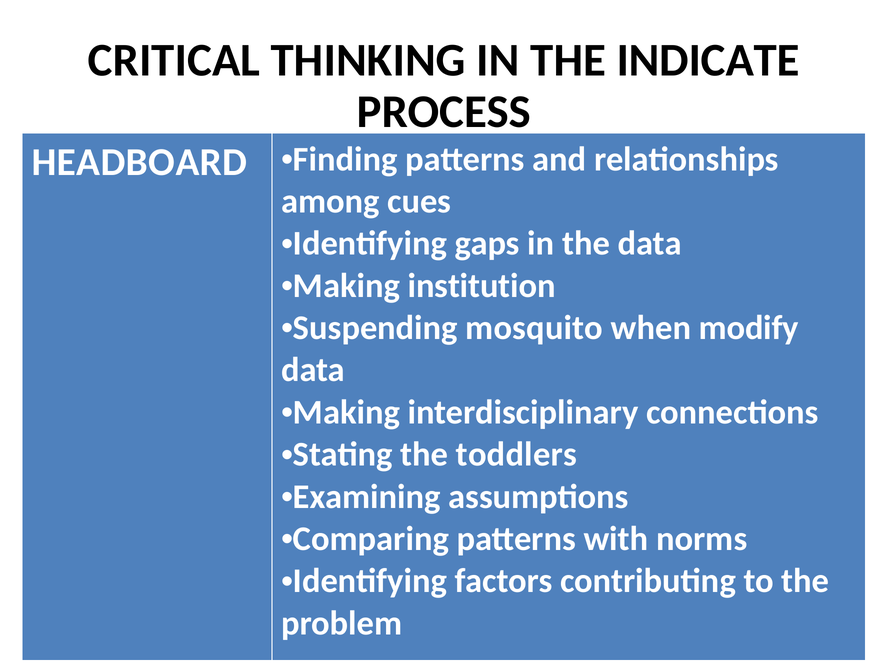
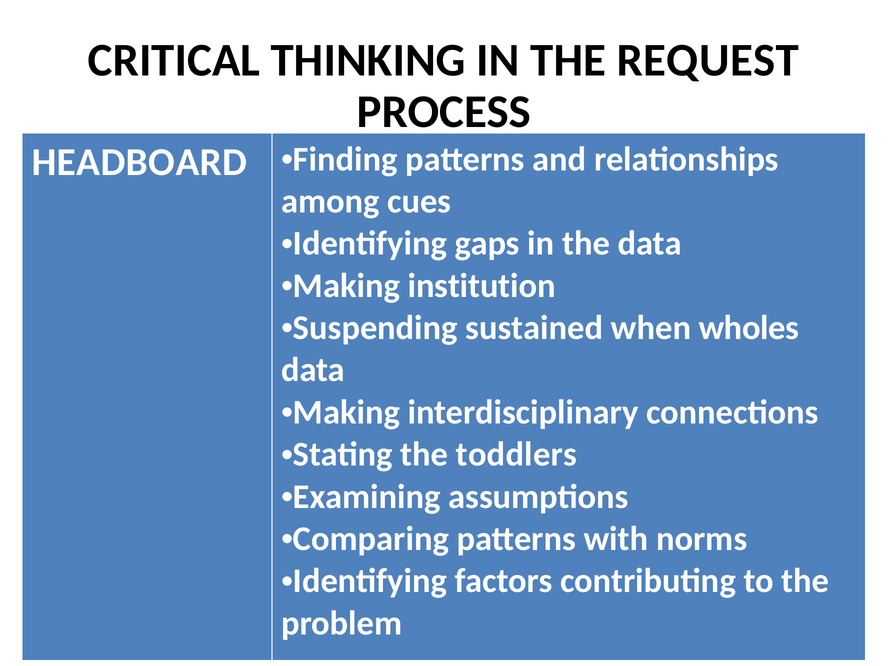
INDICATE: INDICATE -> REQUEST
mosquito: mosquito -> sustained
modify: modify -> wholes
